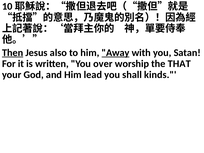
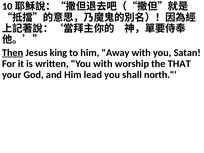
also: also -> king
Away underline: present -> none
You over: over -> with
kinds: kinds -> north
